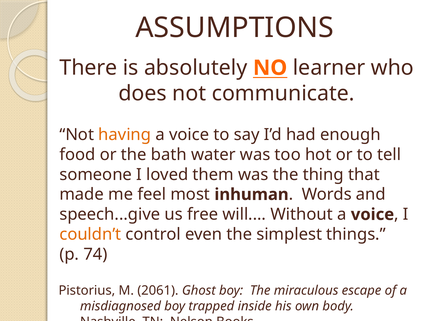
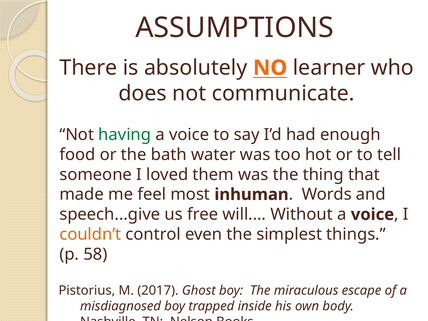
having colour: orange -> green
74: 74 -> 58
2061: 2061 -> 2017
